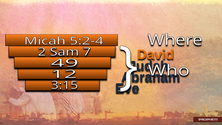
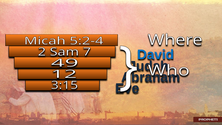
David colour: orange -> blue
